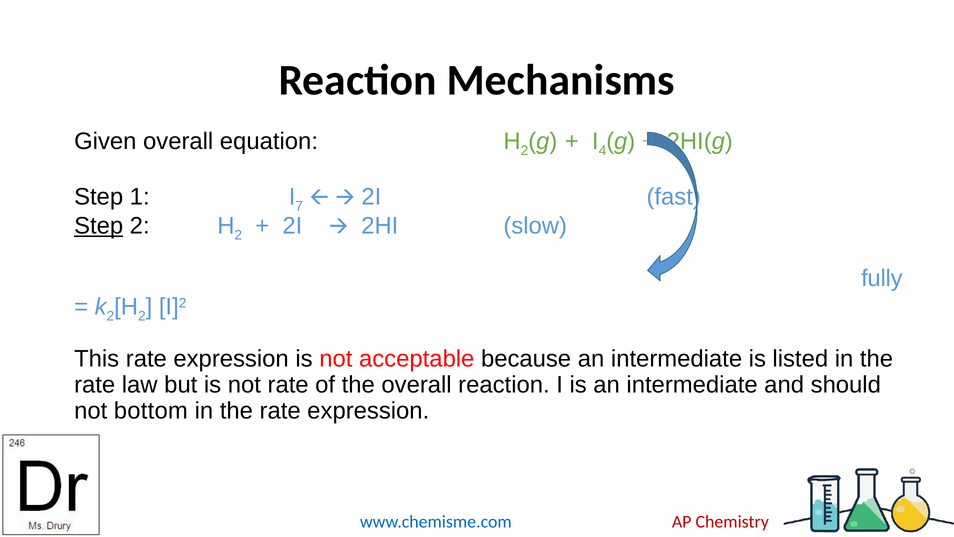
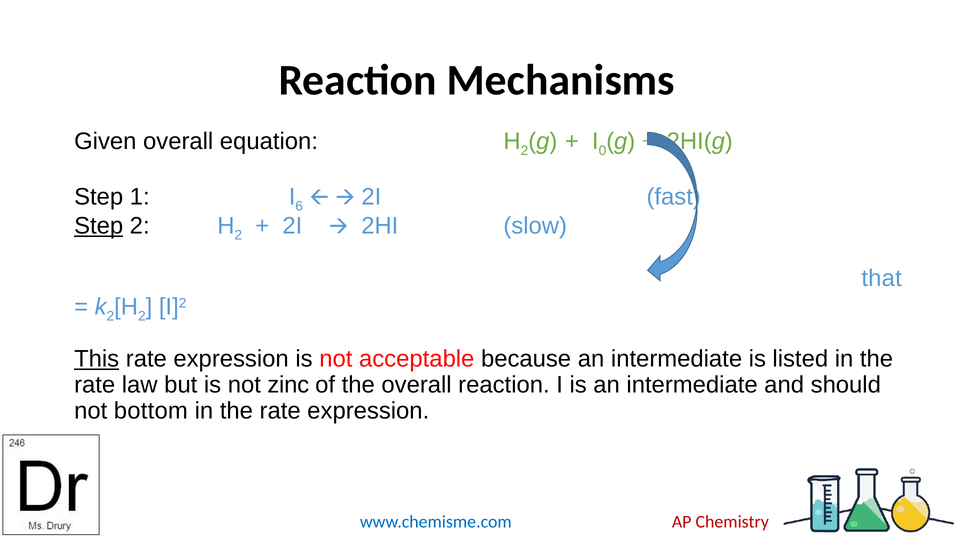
4: 4 -> 0
7: 7 -> 6
fully: fully -> that
This underline: none -> present
not rate: rate -> zinc
